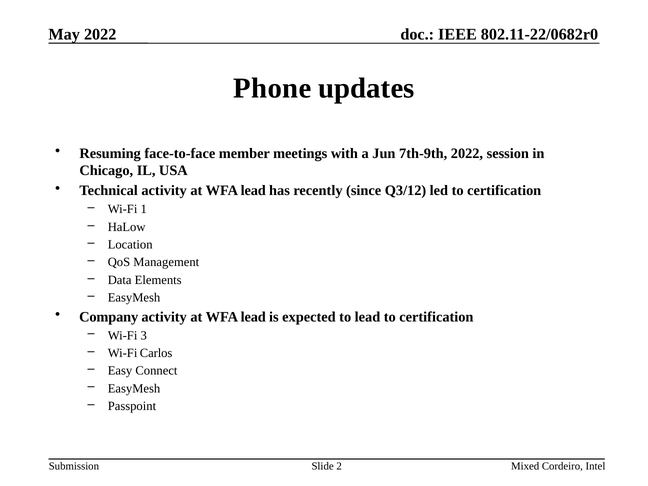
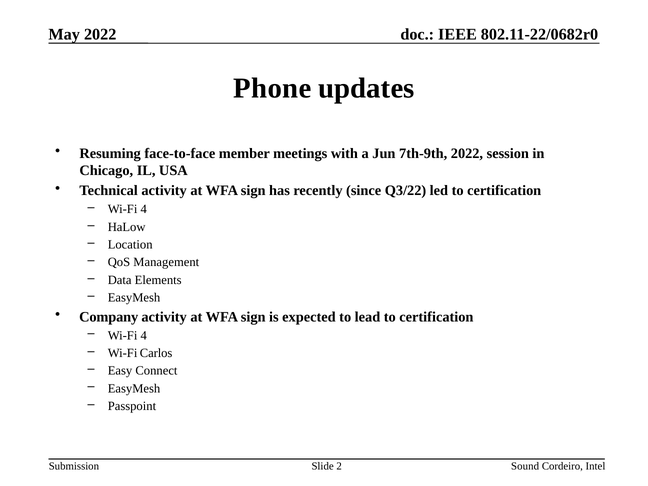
lead at (253, 191): lead -> sign
Q3/12: Q3/12 -> Q3/22
1 at (144, 209): 1 -> 4
lead at (253, 317): lead -> sign
3 at (144, 335): 3 -> 4
Mixed: Mixed -> Sound
